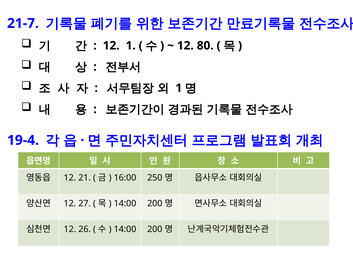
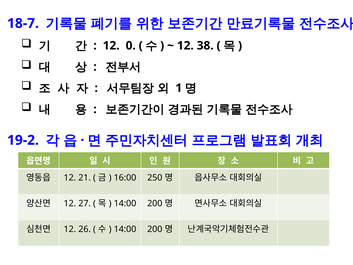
21-7: 21-7 -> 18-7
12 1: 1 -> 0
80: 80 -> 38
19-4: 19-4 -> 19-2
